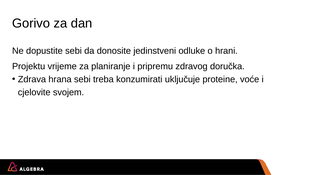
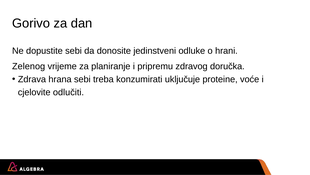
Projektu: Projektu -> Zelenog
svojem: svojem -> odlučiti
